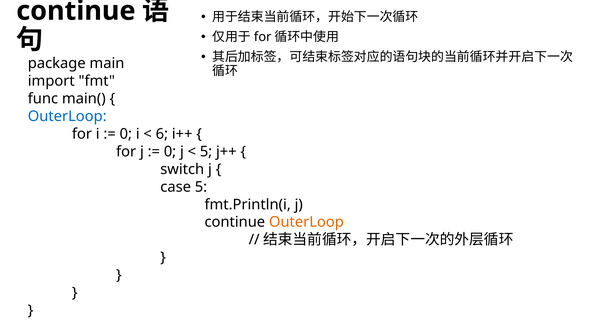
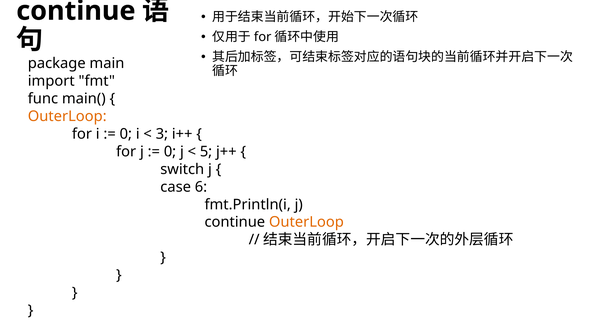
OuterLoop at (67, 116) colour: blue -> orange
6: 6 -> 3
case 5: 5 -> 6
